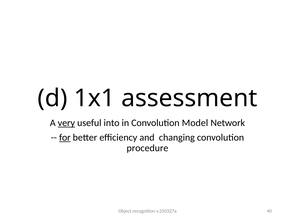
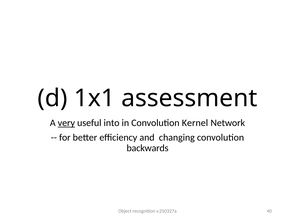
Model: Model -> Kernel
for underline: present -> none
procedure: procedure -> backwards
